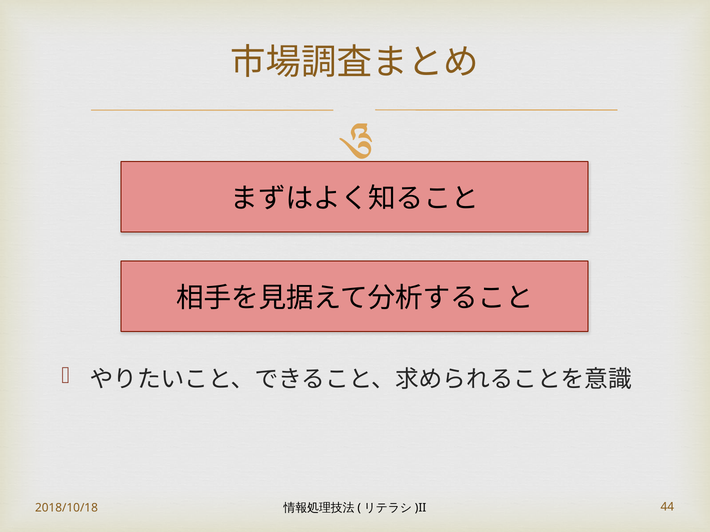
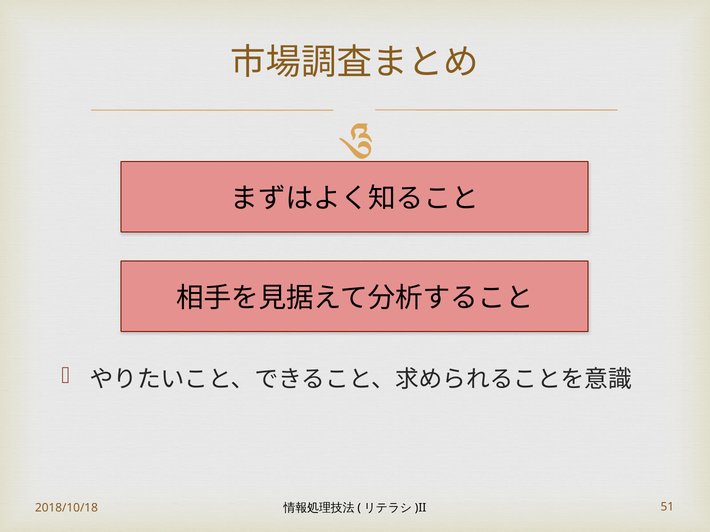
44: 44 -> 51
